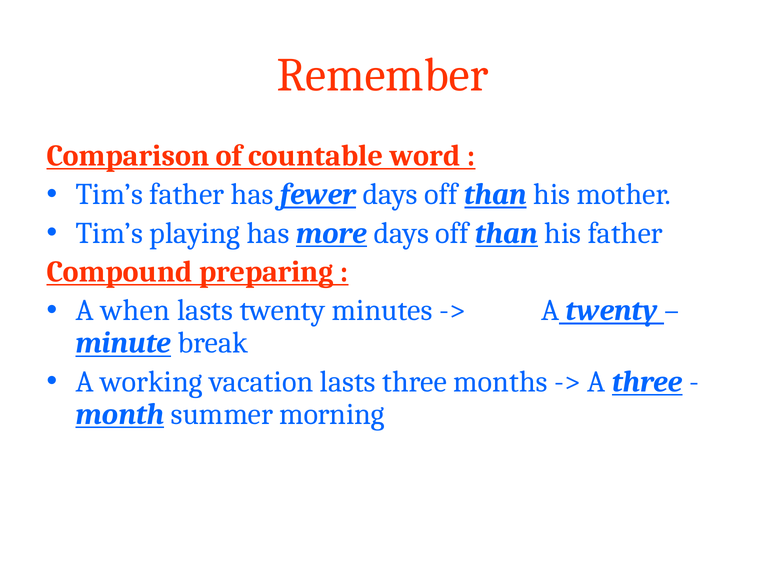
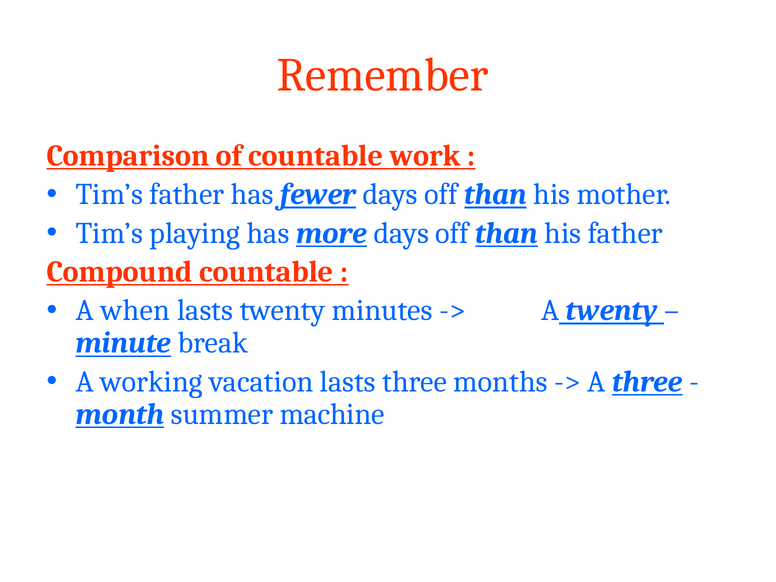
word: word -> work
Compound preparing: preparing -> countable
morning: morning -> machine
